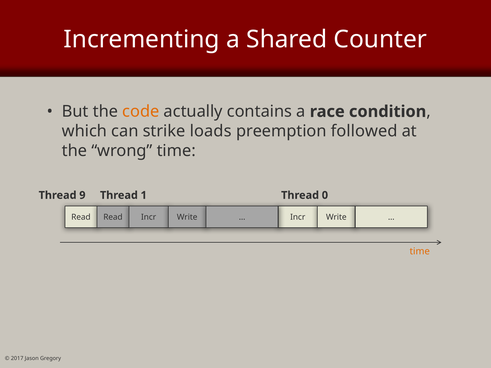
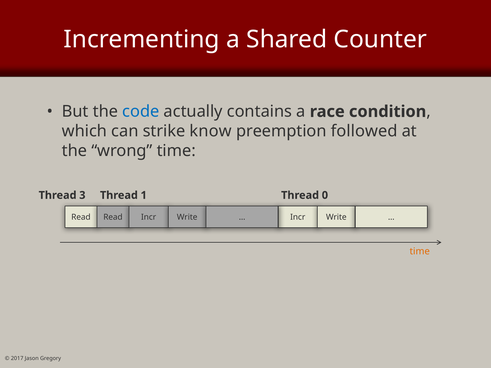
code colour: orange -> blue
loads: loads -> know
9: 9 -> 3
